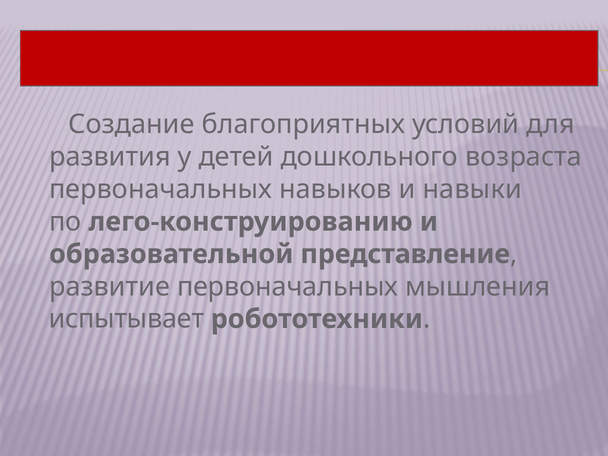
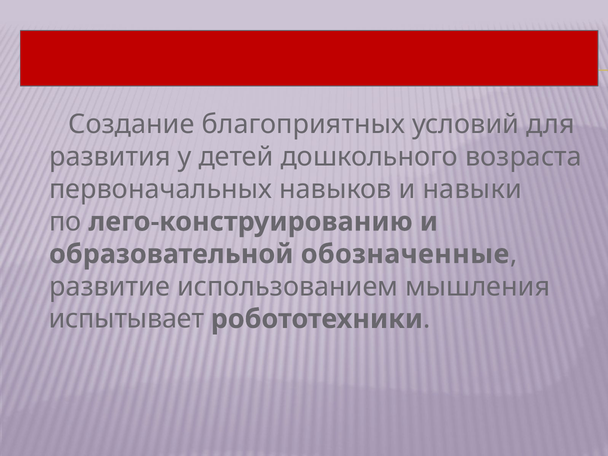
представление: представление -> обозначенные
развитие первоначальных: первоначальных -> использованием
